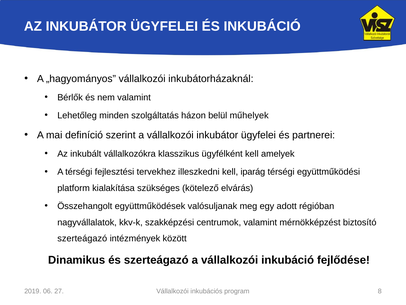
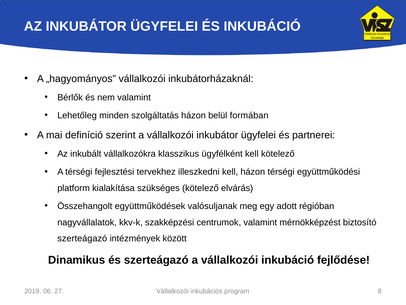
műhelyek: műhelyek -> formában
kell amelyek: amelyek -> kötelező
kell iparág: iparág -> házon
